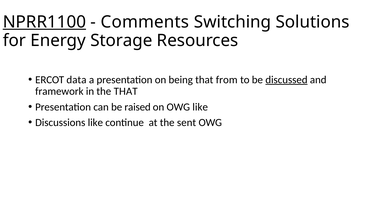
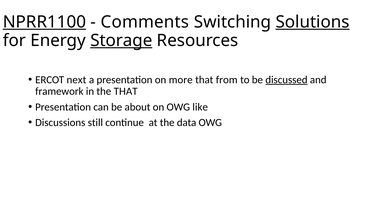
Solutions underline: none -> present
Storage underline: none -> present
data: data -> next
being: being -> more
raised: raised -> about
Discussions like: like -> still
sent: sent -> data
